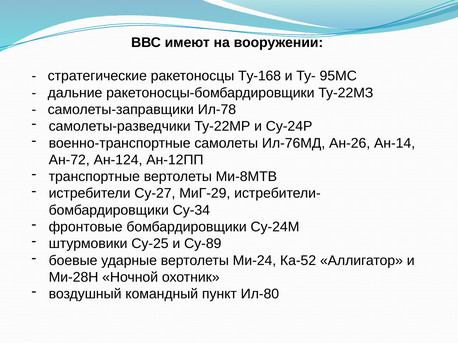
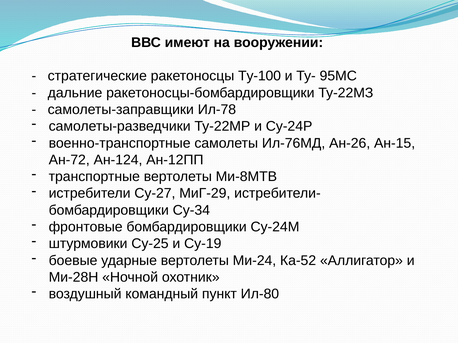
Ту-168: Ту-168 -> Ту-100
Ан-14: Ан-14 -> Ан-15
Су-89: Су-89 -> Су-19
